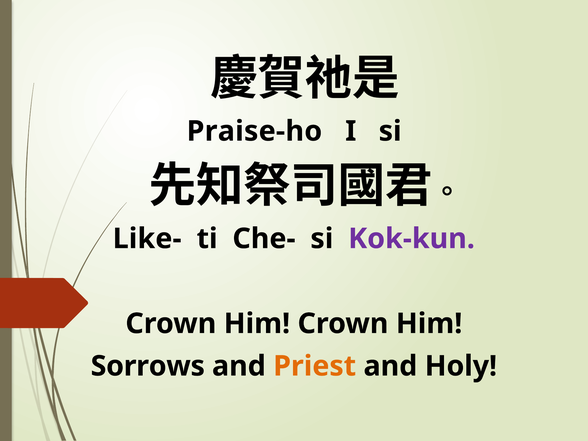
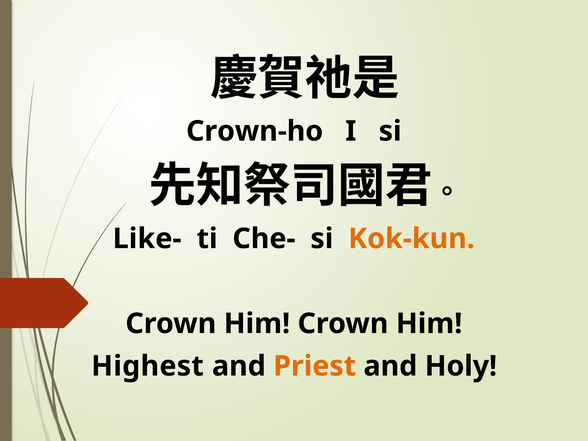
Praise-ho: Praise-ho -> Crown-ho
Kok-kun colour: purple -> orange
Sorrows: Sorrows -> Highest
